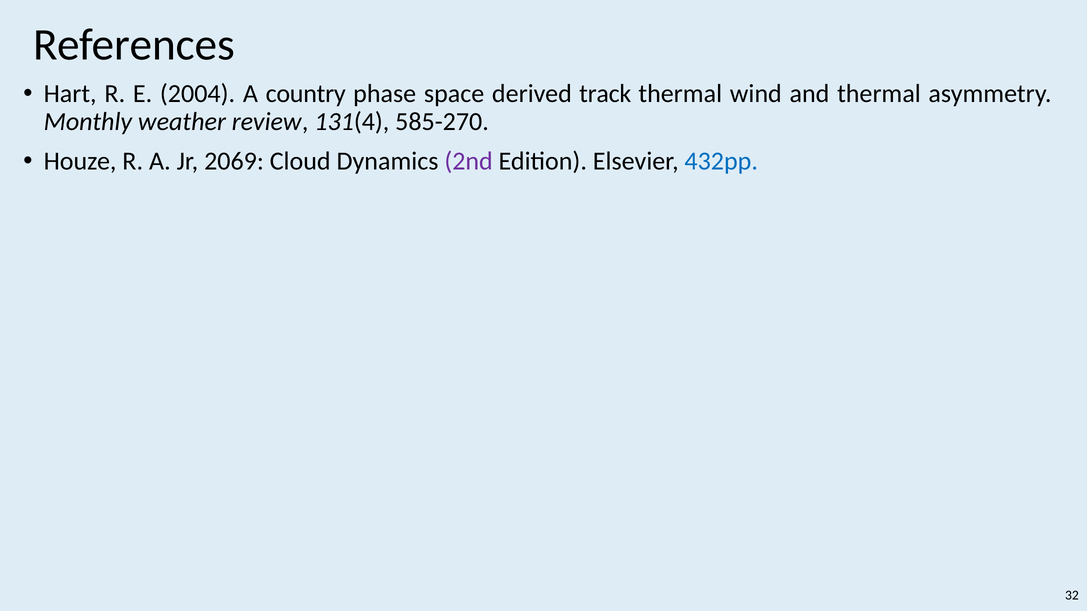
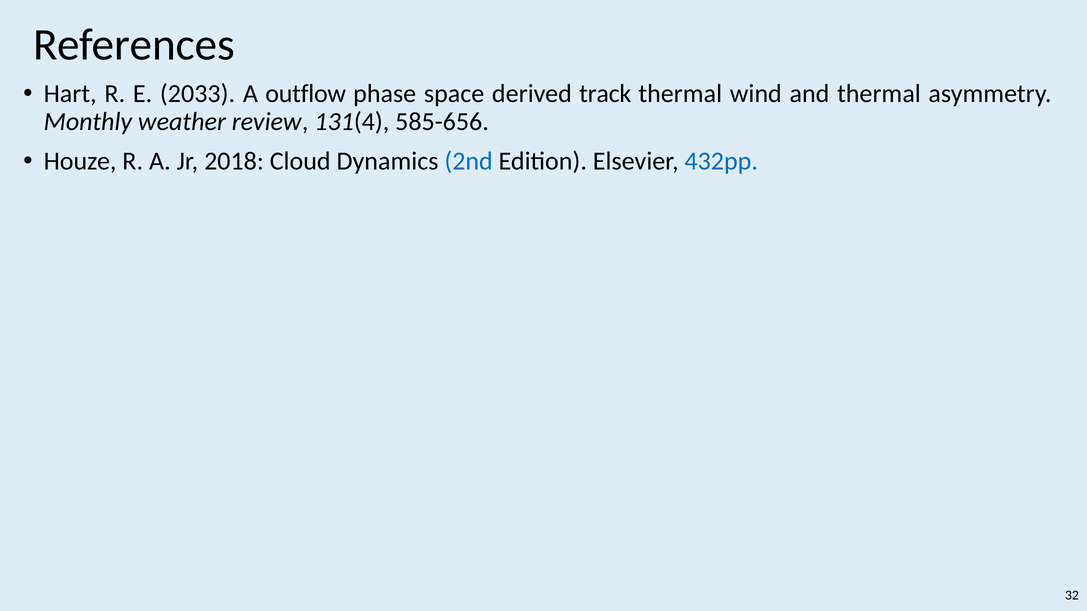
2004: 2004 -> 2033
country: country -> outflow
585-270: 585-270 -> 585-656
2069: 2069 -> 2018
2nd colour: purple -> blue
